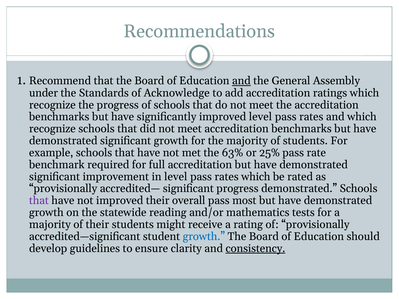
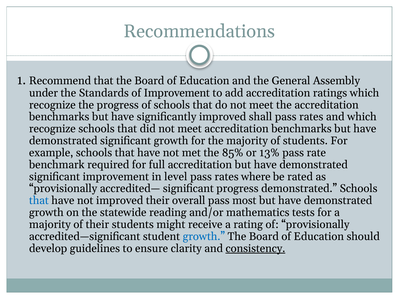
and at (241, 81) underline: present -> none
of Acknowledge: Acknowledge -> Improvement
improved level: level -> shall
63%: 63% -> 85%
25%: 25% -> 13%
rates which: which -> where
that at (39, 201) colour: purple -> blue
